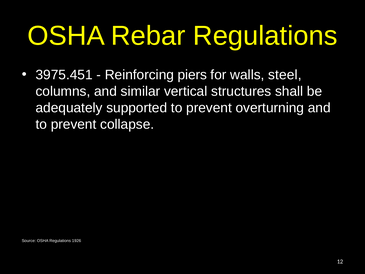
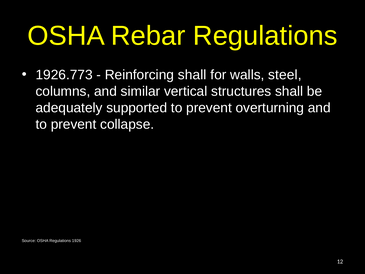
3975.451: 3975.451 -> 1926.773
Reinforcing piers: piers -> shall
